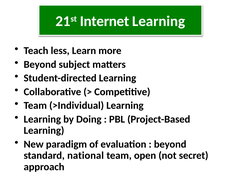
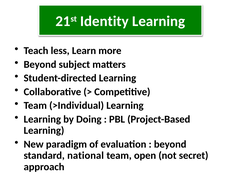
Internet: Internet -> Identity
